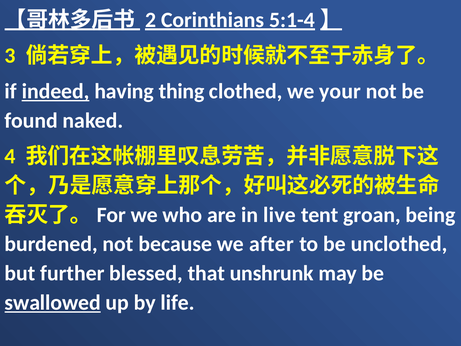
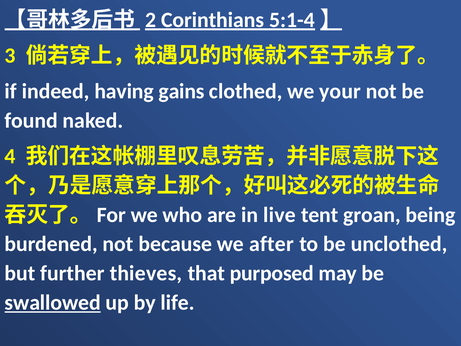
indeed underline: present -> none
thing: thing -> gains
blessed: blessed -> thieves
unshrunk: unshrunk -> purposed
